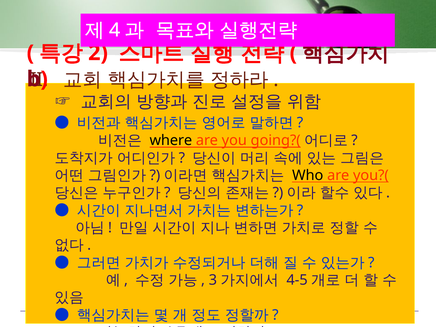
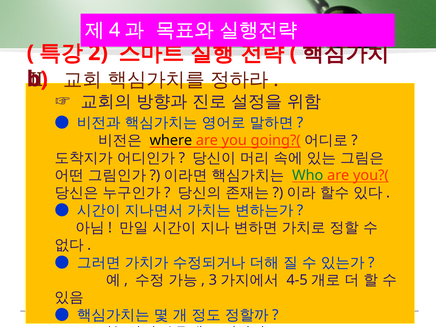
Who colour: black -> green
